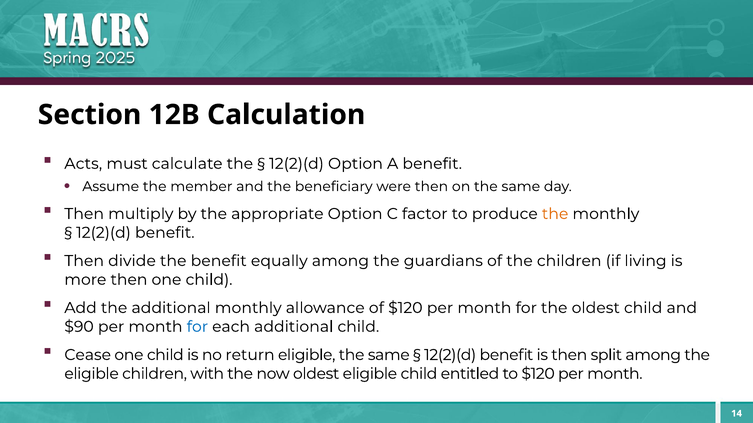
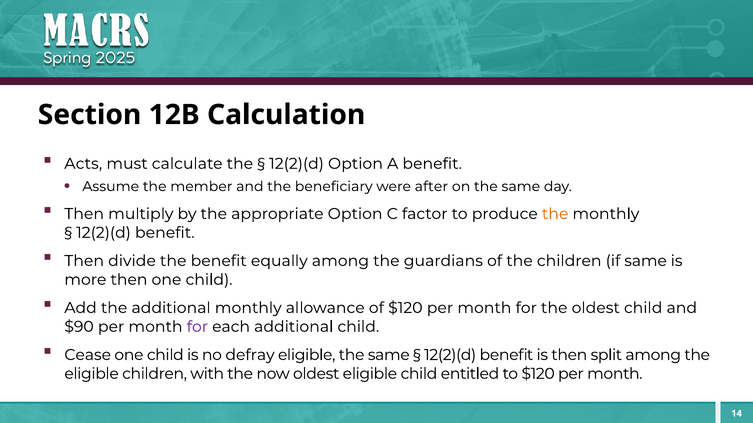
were then: then -> after
if living: living -> same
for at (197, 327) colour: blue -> purple
return: return -> defray
